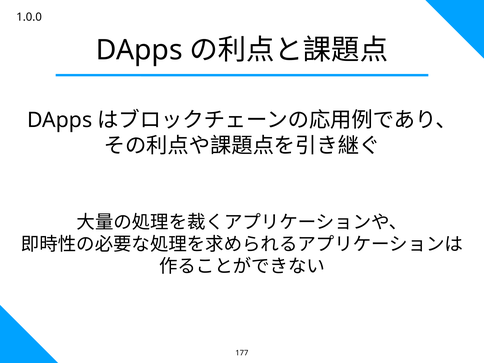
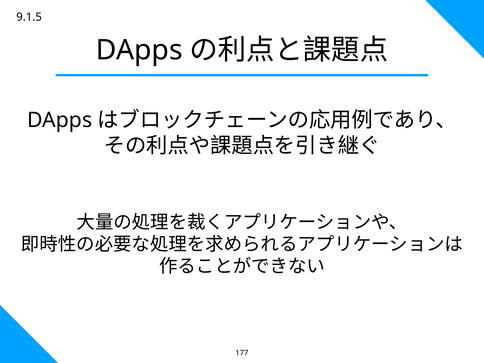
1.0.0: 1.0.0 -> 9.1.5
